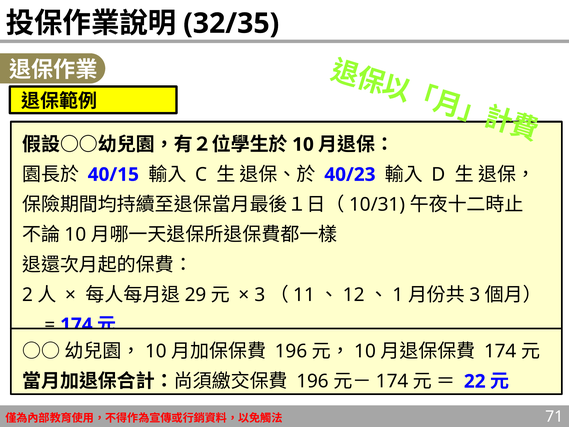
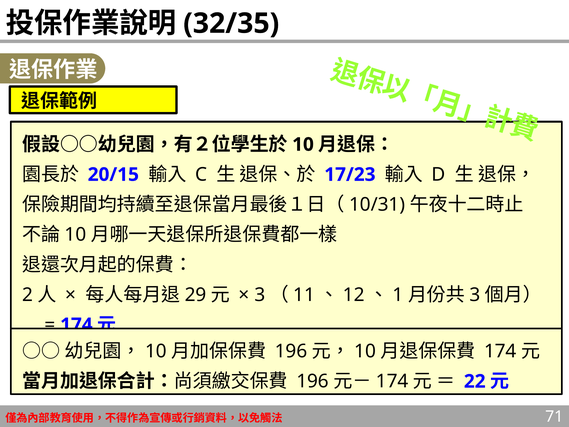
40/15: 40/15 -> 20/15
40/23: 40/23 -> 17/23
